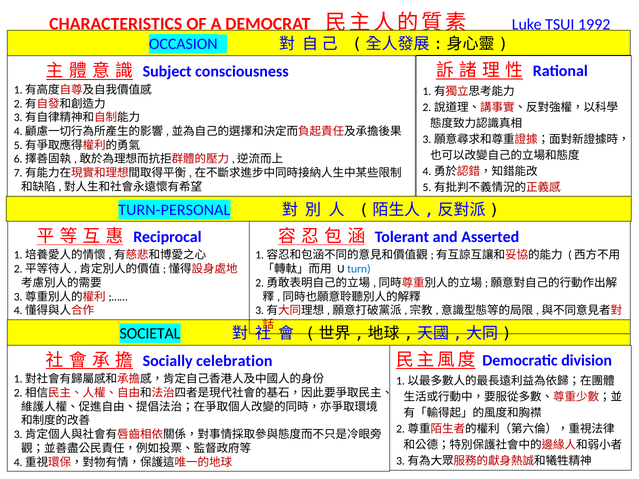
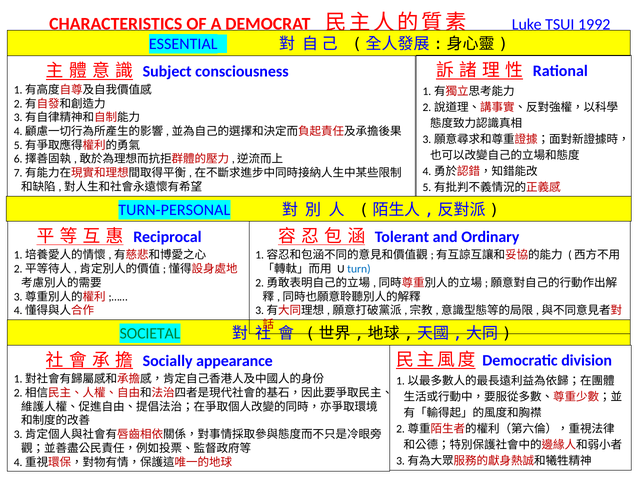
OCCASION: OCCASION -> ESSENTIAL
Asserted: Asserted -> Ordinary
SOCIETAL colour: black -> green
celebration: celebration -> appearance
